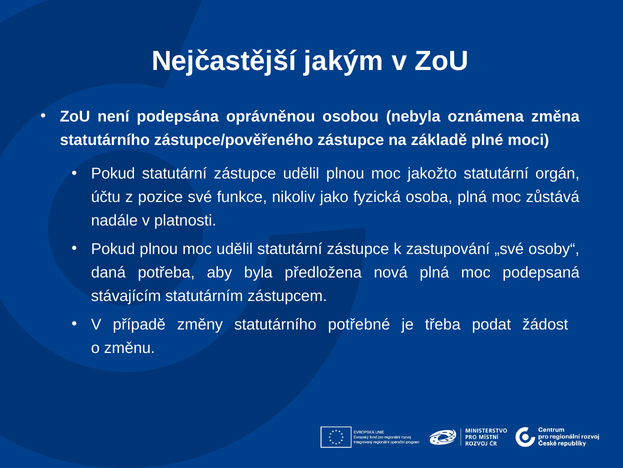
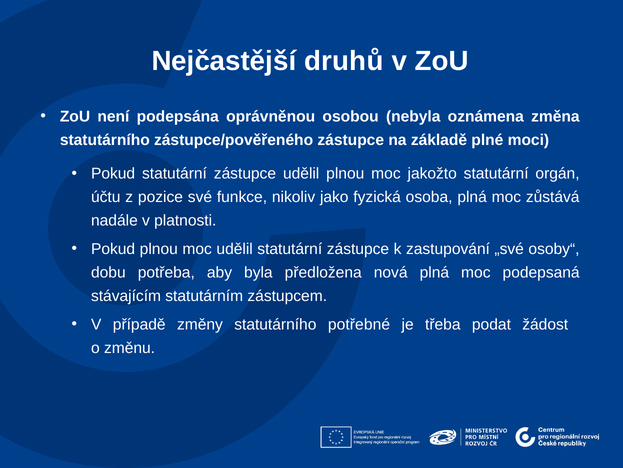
jakým: jakým -> druhů
daná: daná -> dobu
